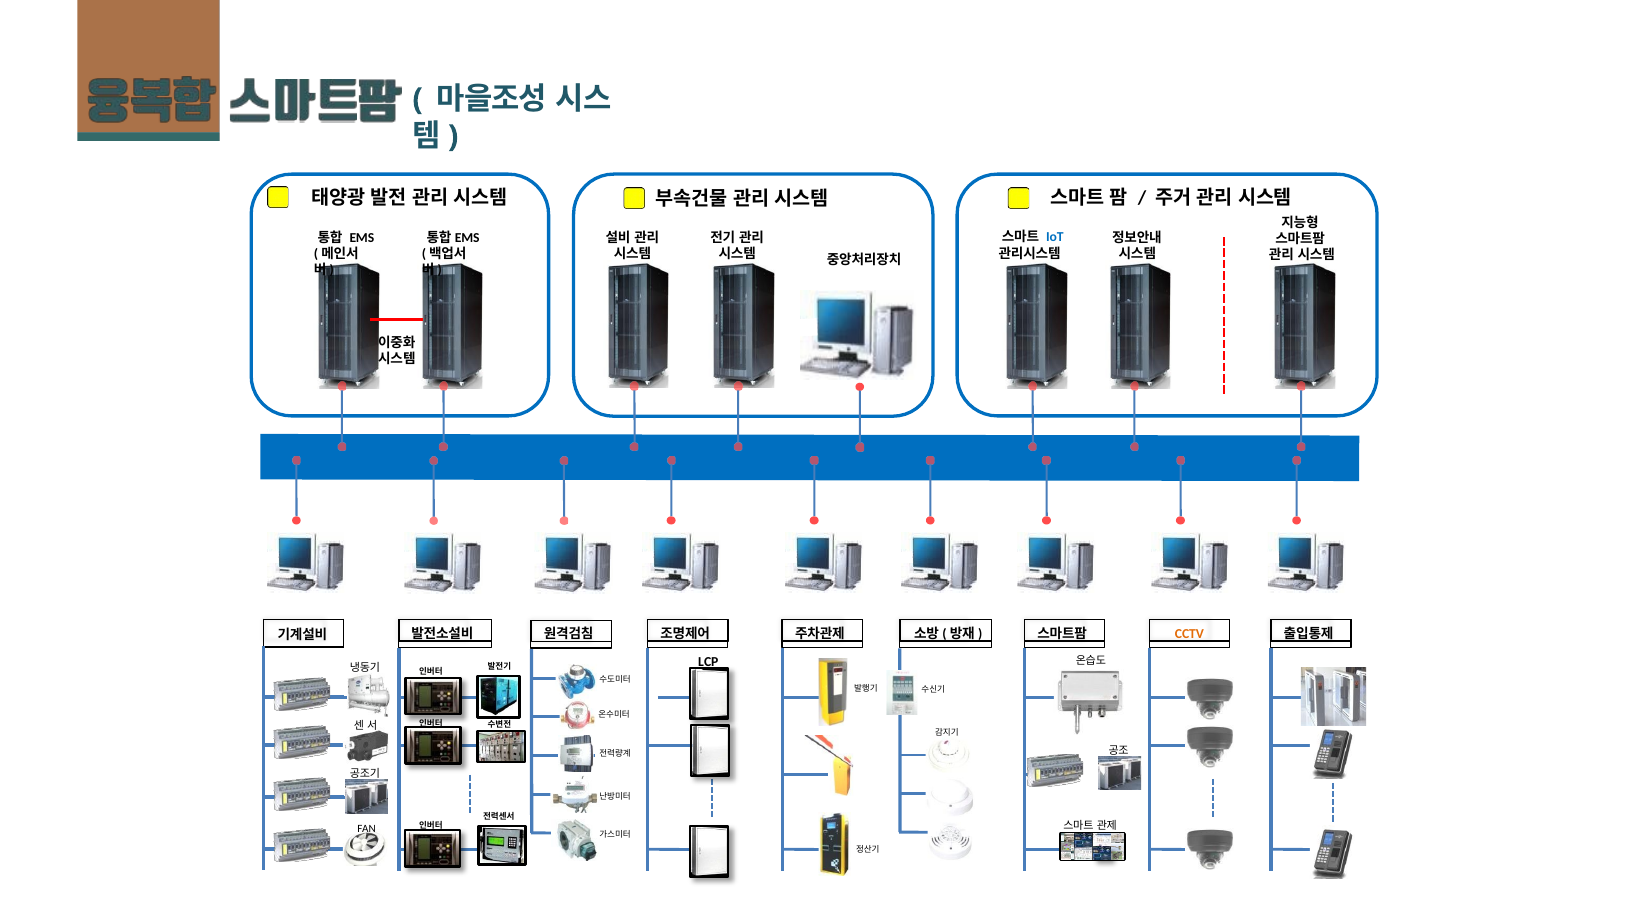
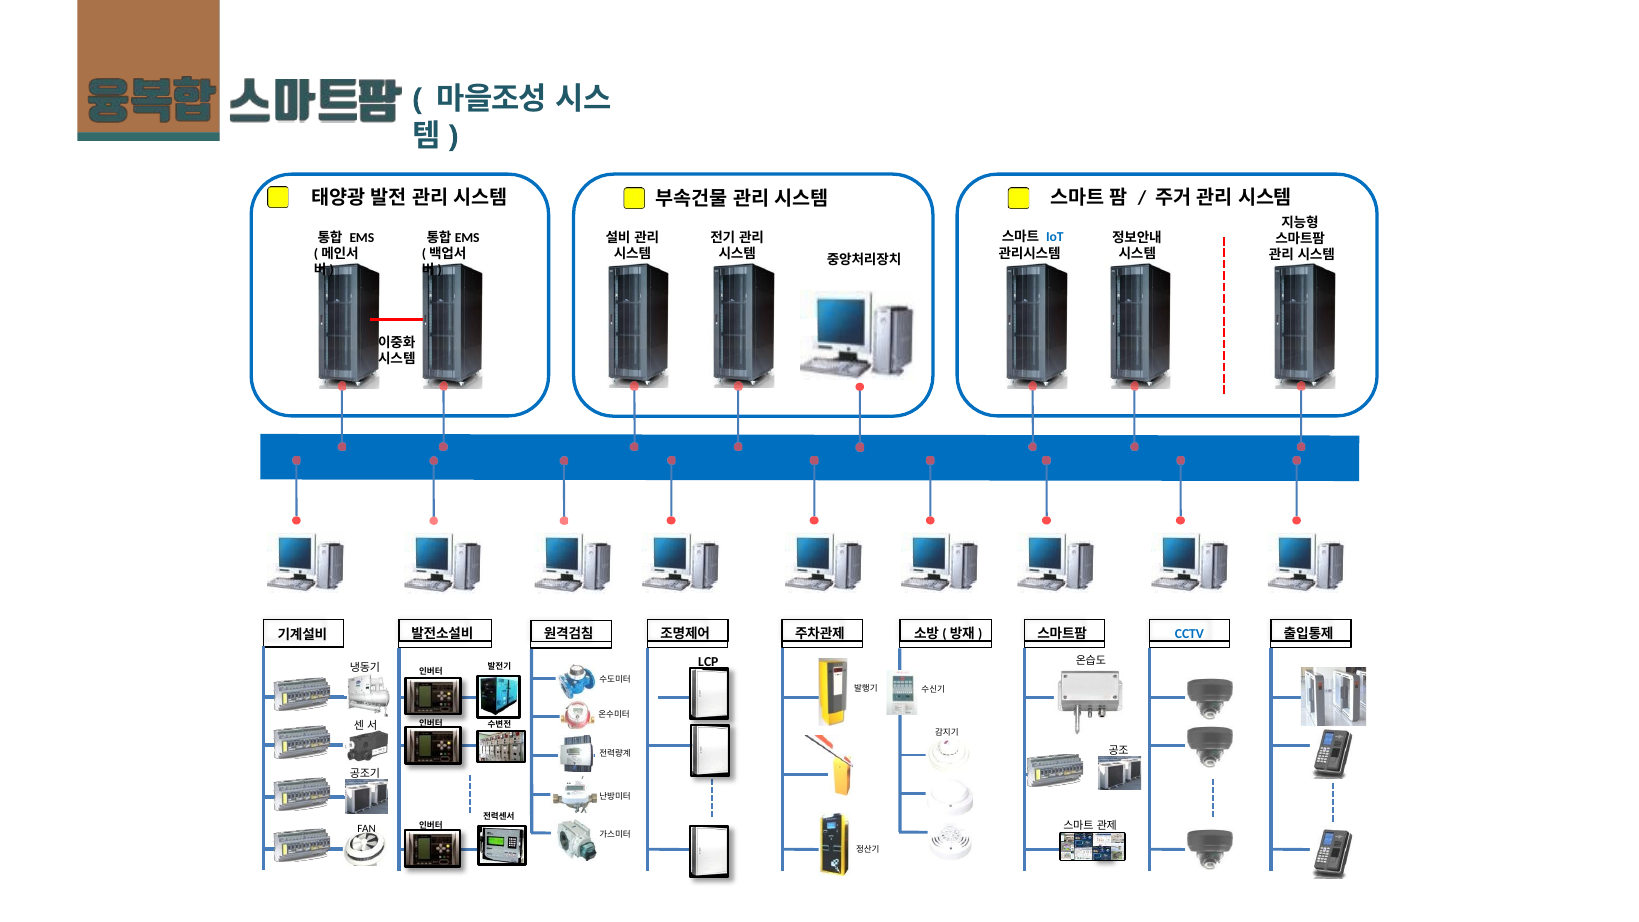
CCTV colour: orange -> blue
